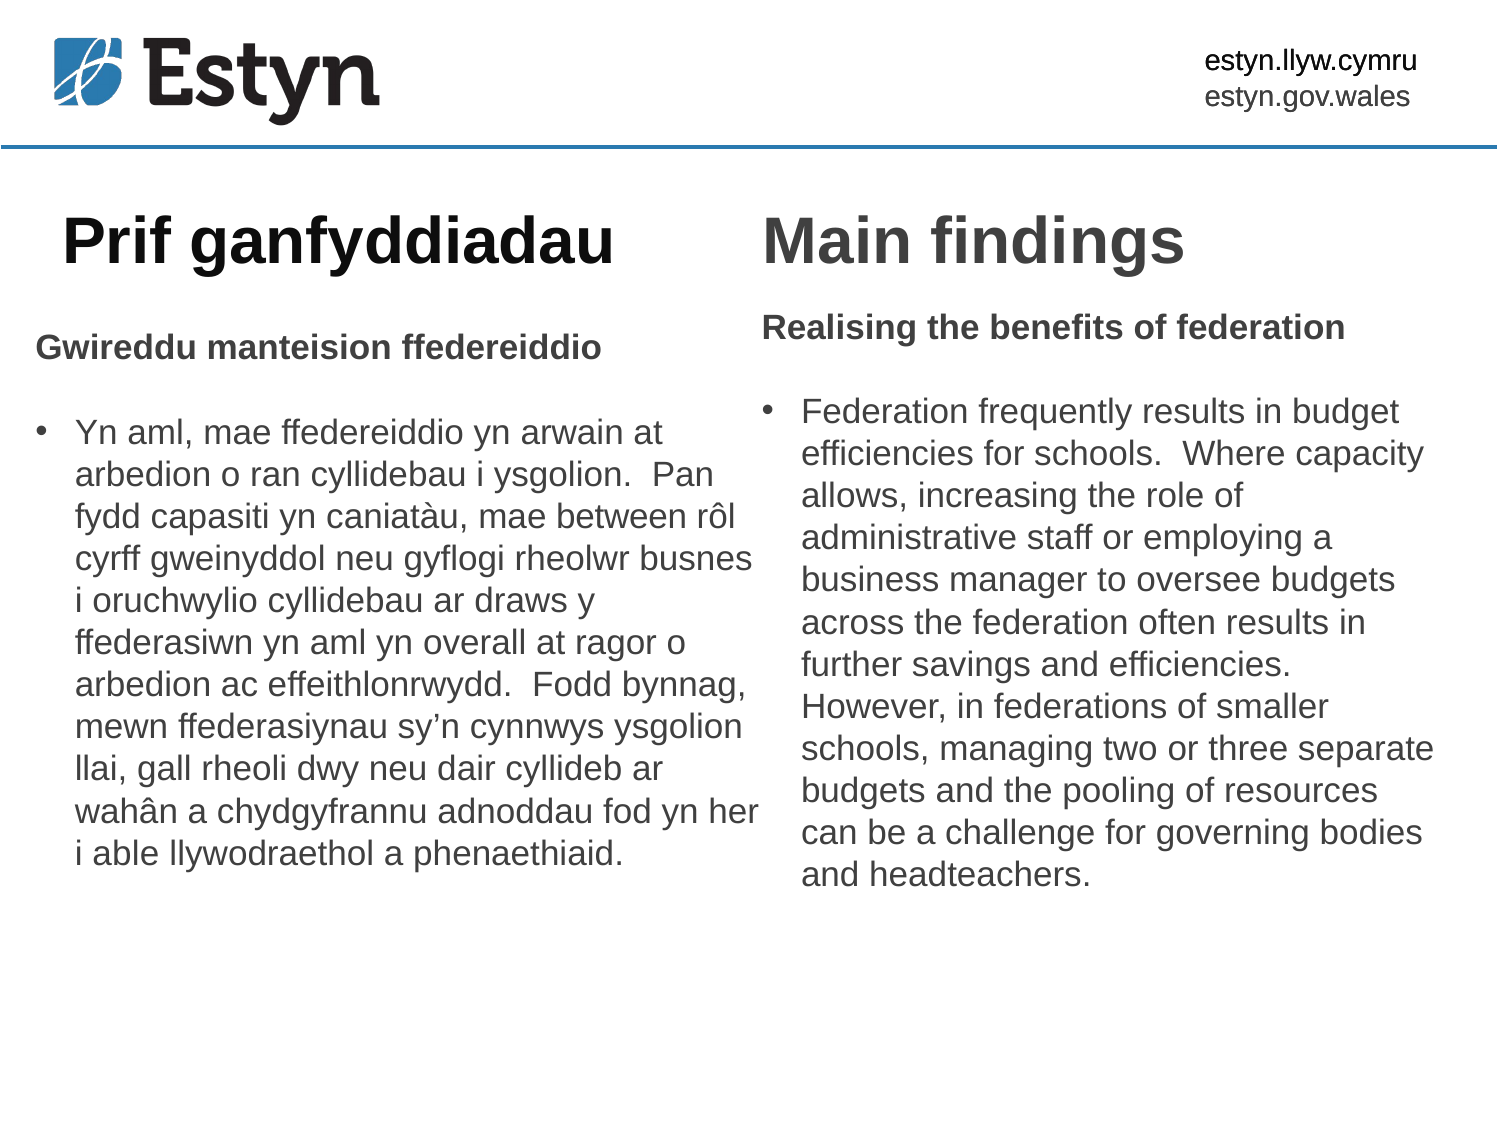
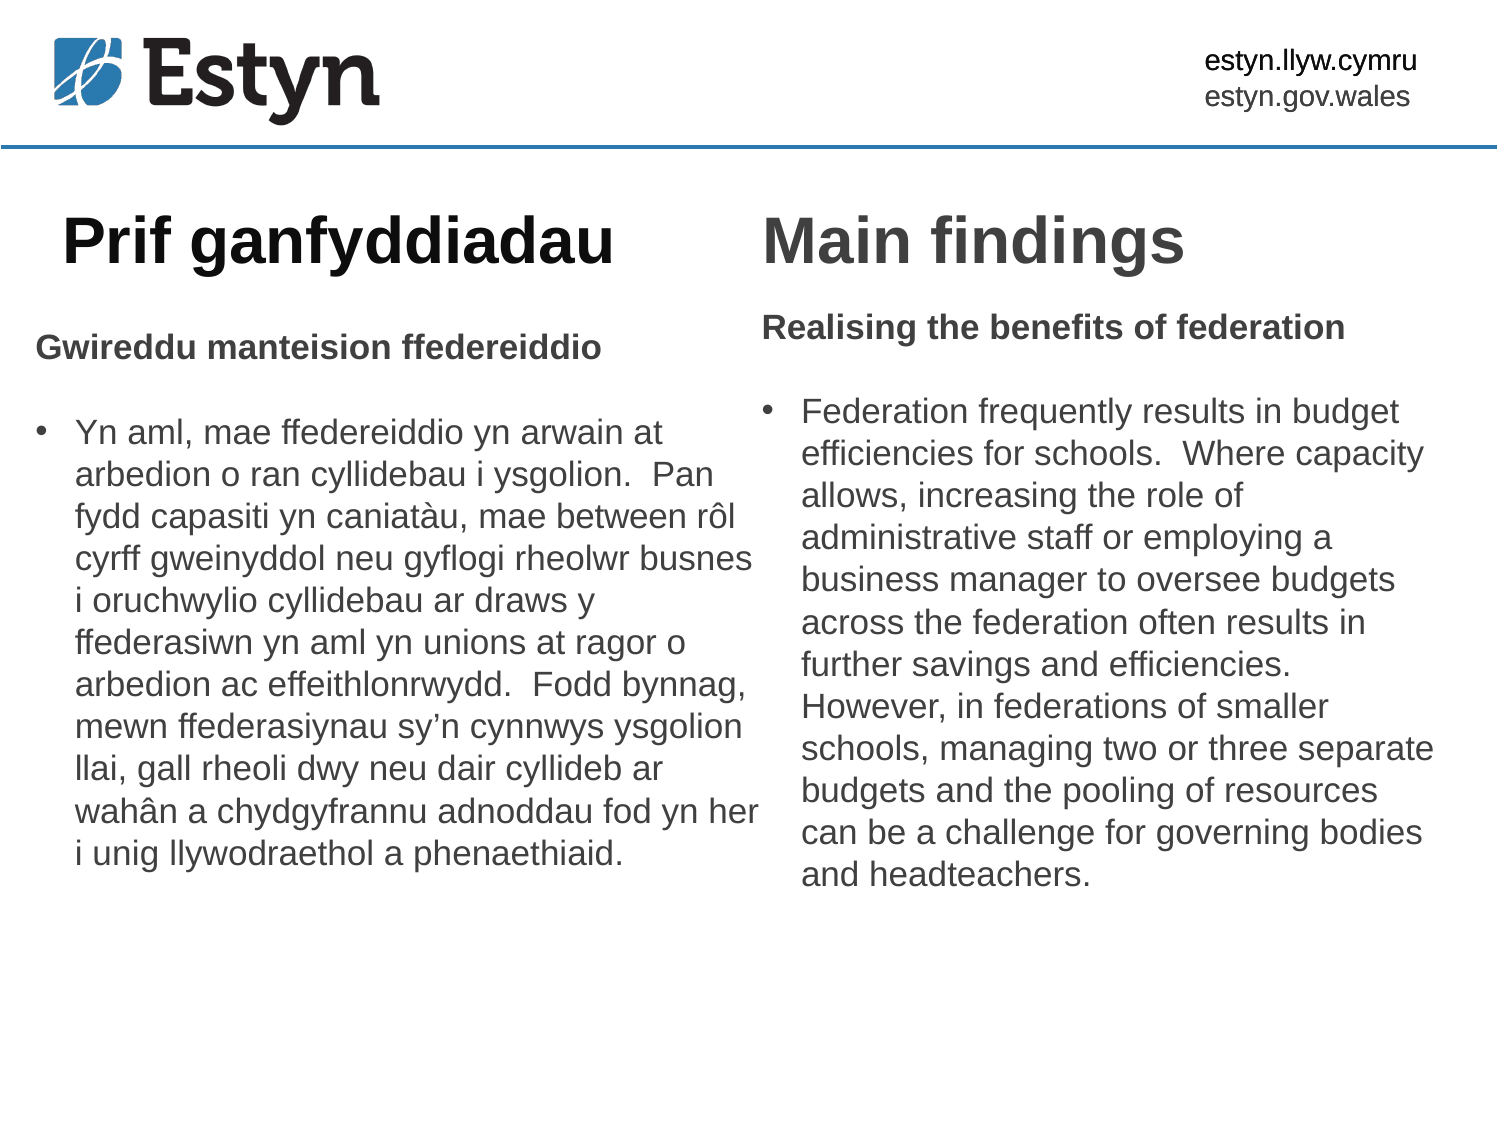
overall: overall -> unions
able: able -> unig
